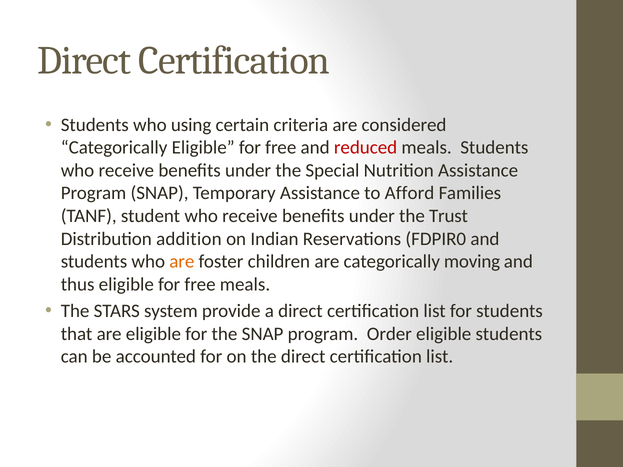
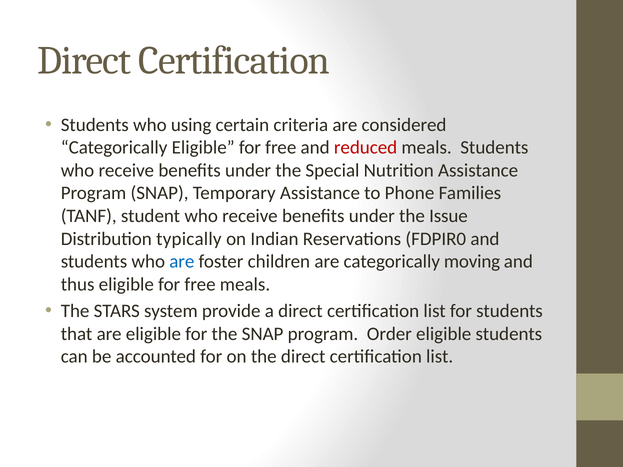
Afford: Afford -> Phone
Trust: Trust -> Issue
addition: addition -> typically
are at (182, 262) colour: orange -> blue
